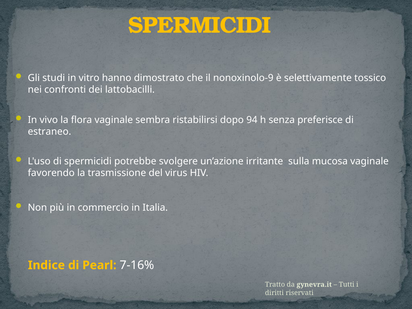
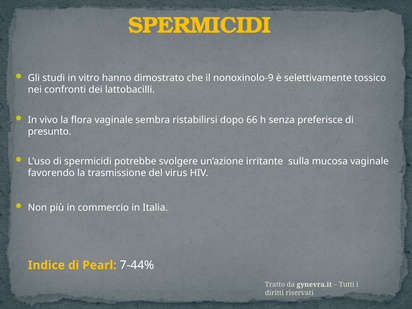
94: 94 -> 66
estraneo: estraneo -> presunto
7-16%: 7-16% -> 7-44%
